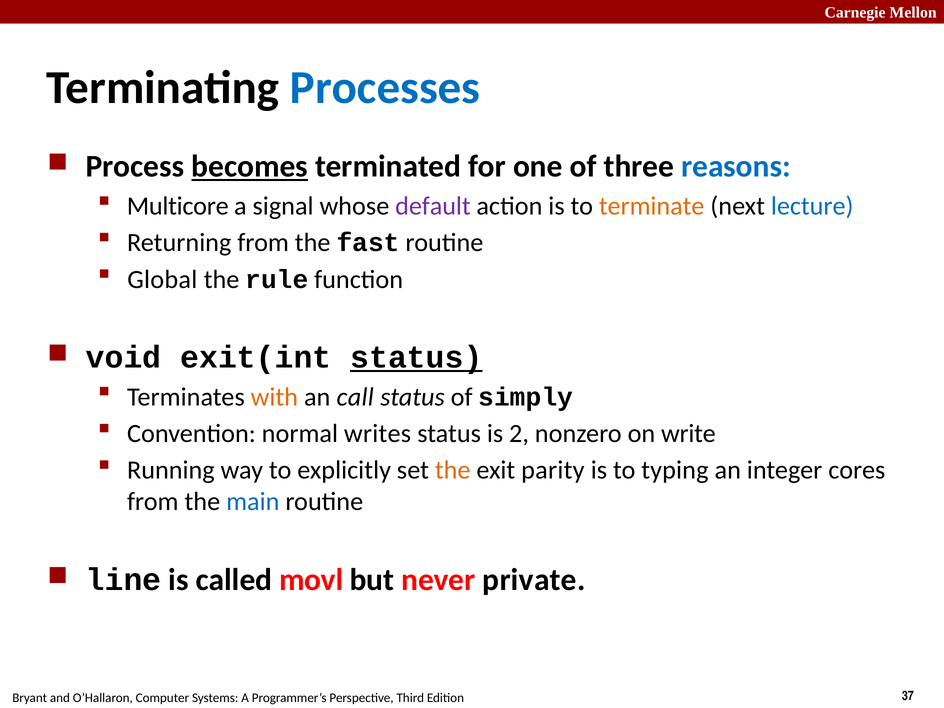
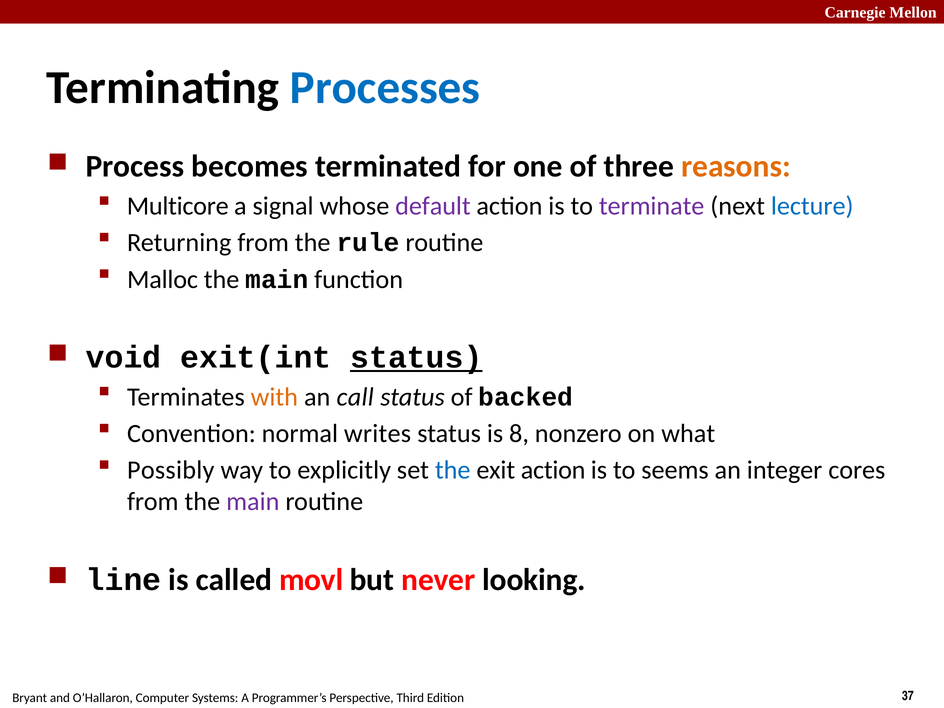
becomes underline: present -> none
reasons colour: blue -> orange
terminate colour: orange -> purple
fast: fast -> rule
Global: Global -> Malloc
rule at (277, 279): rule -> main
simply: simply -> backed
2: 2 -> 8
write: write -> what
Running: Running -> Possibly
the at (453, 470) colour: orange -> blue
exit parity: parity -> action
typing: typing -> seems
main at (253, 502) colour: blue -> purple
private: private -> looking
